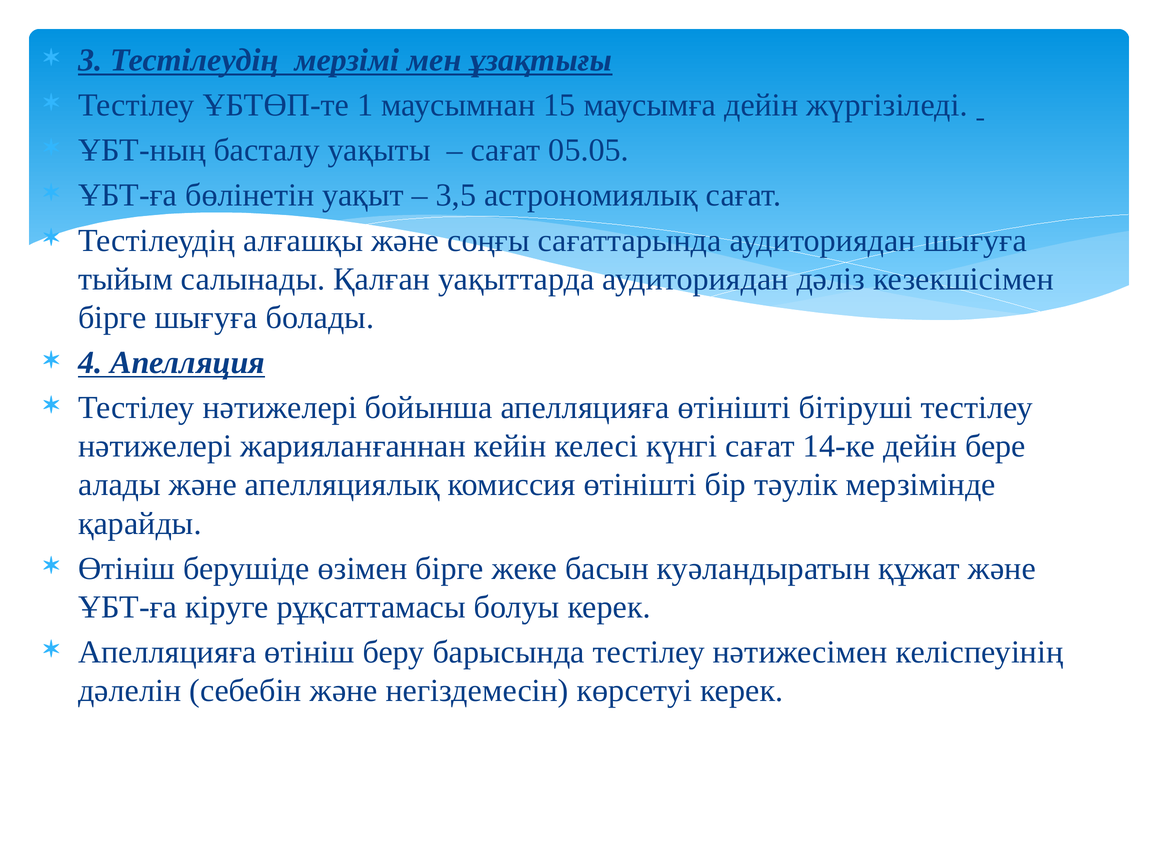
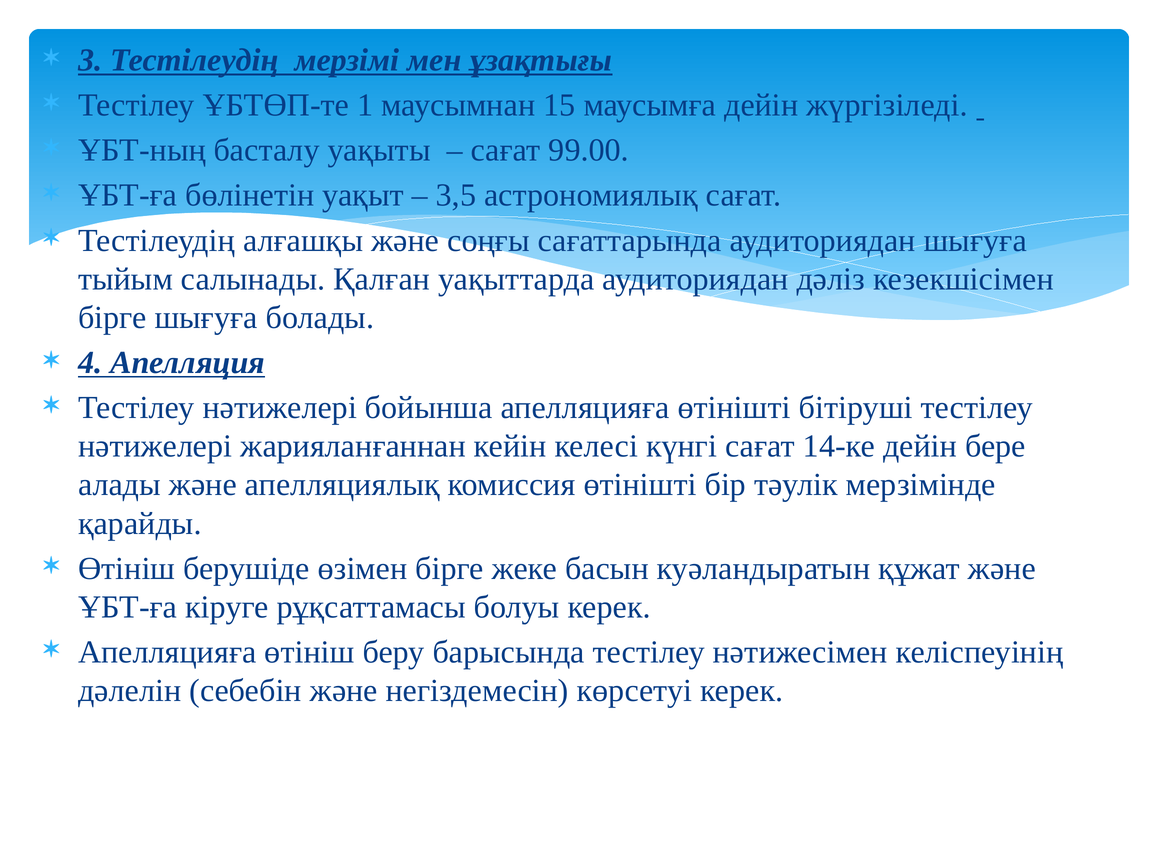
05.05: 05.05 -> 99.00
